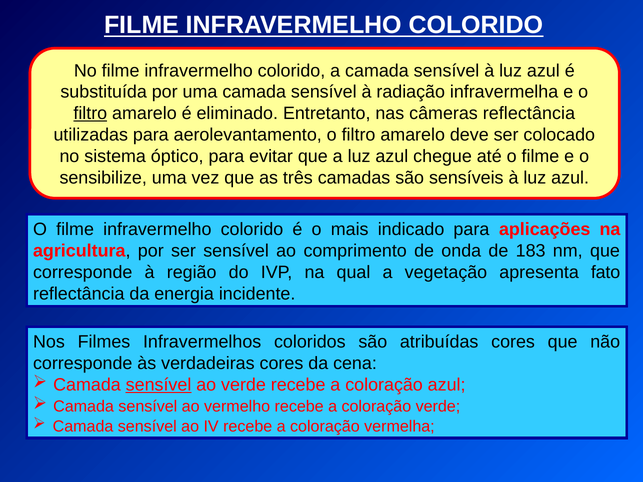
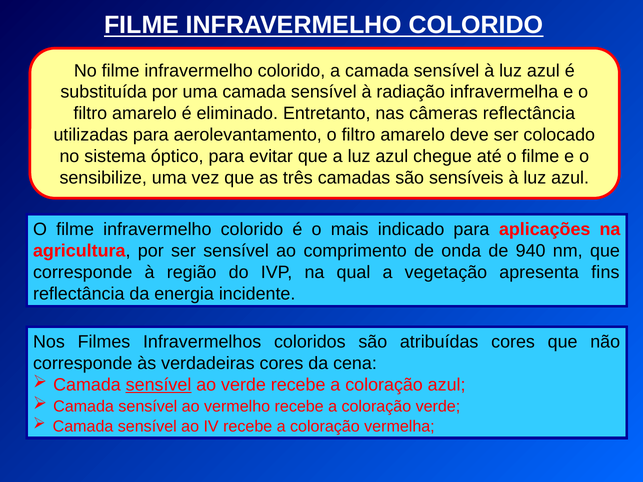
filtro at (90, 114) underline: present -> none
183: 183 -> 940
fato: fato -> fins
